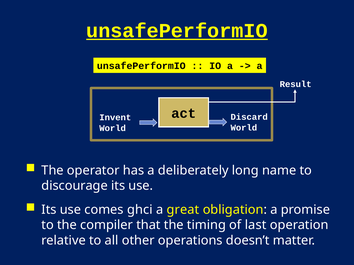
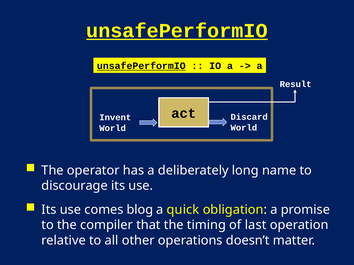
unsafePerformIO at (141, 66) underline: none -> present
ghci: ghci -> blog
great: great -> quick
